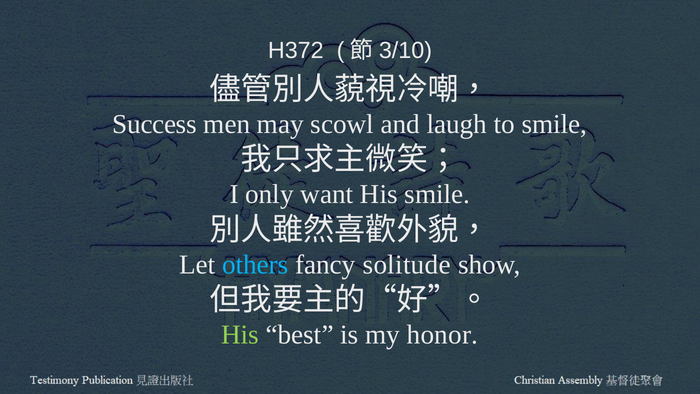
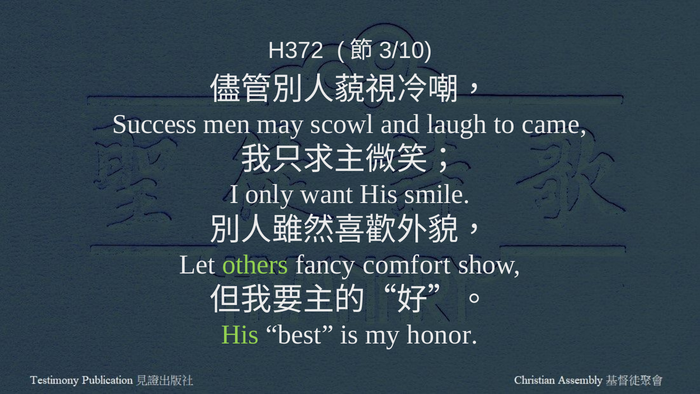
to smile: smile -> came
others colour: light blue -> light green
solitude: solitude -> comfort
